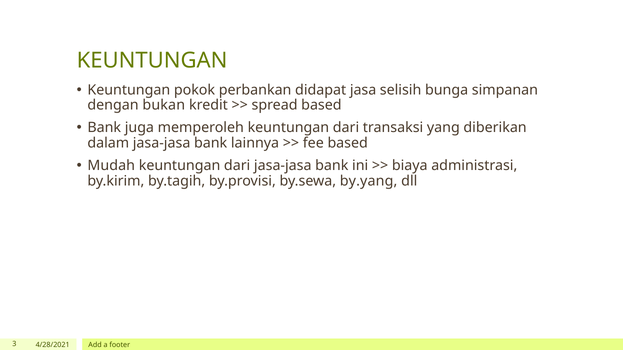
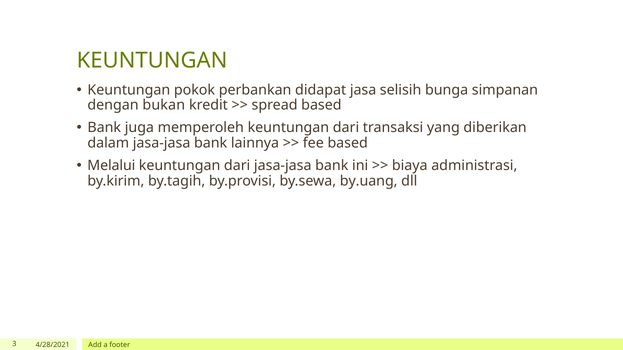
Mudah: Mudah -> Melalui
by.yang: by.yang -> by.uang
